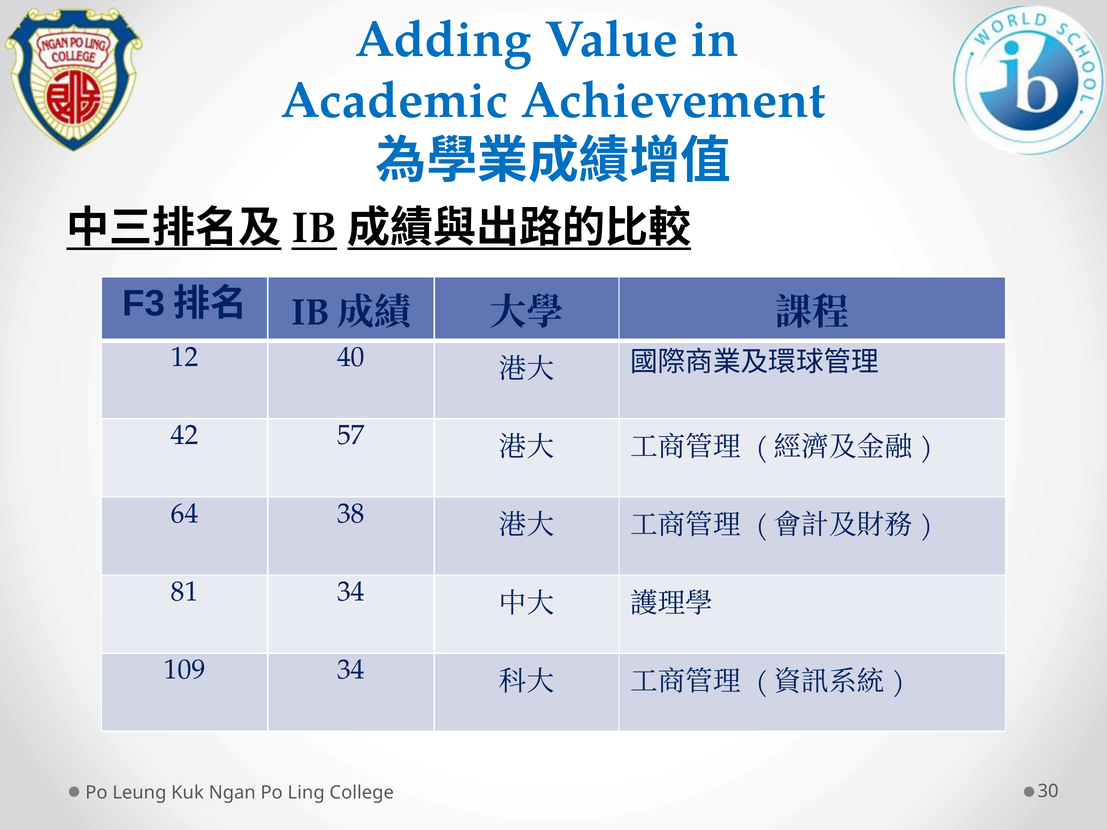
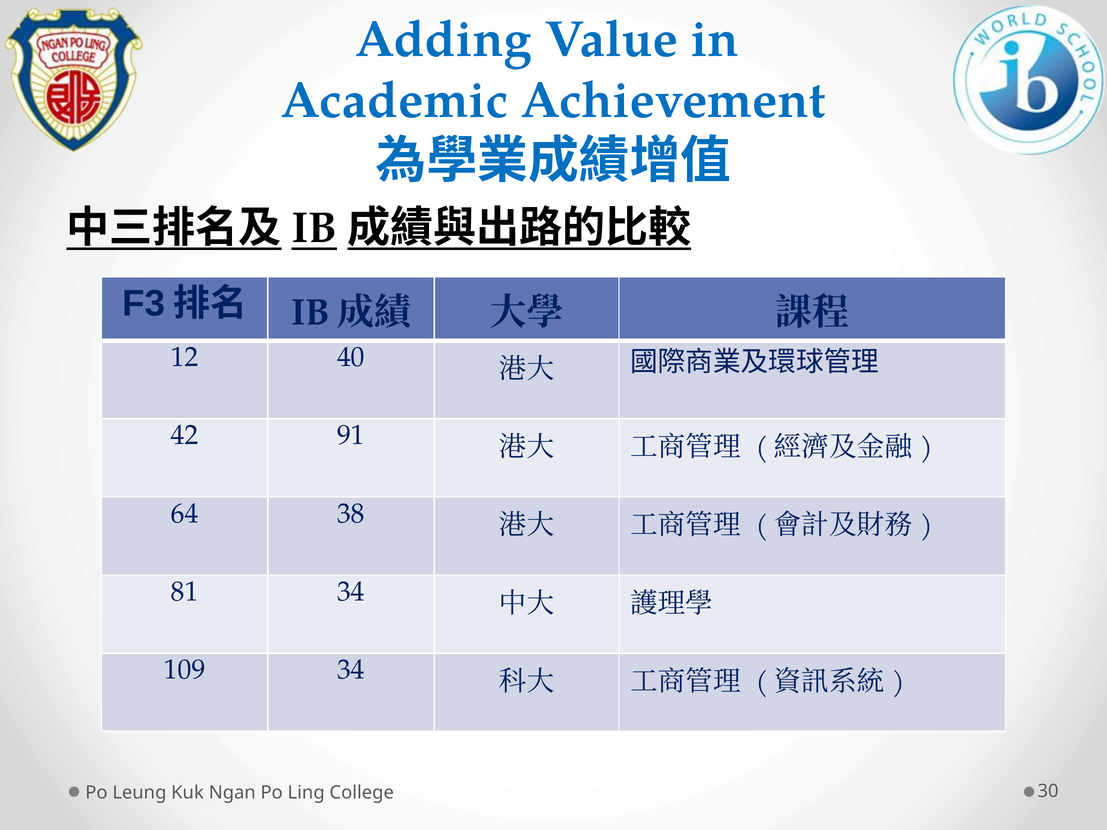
57: 57 -> 91
